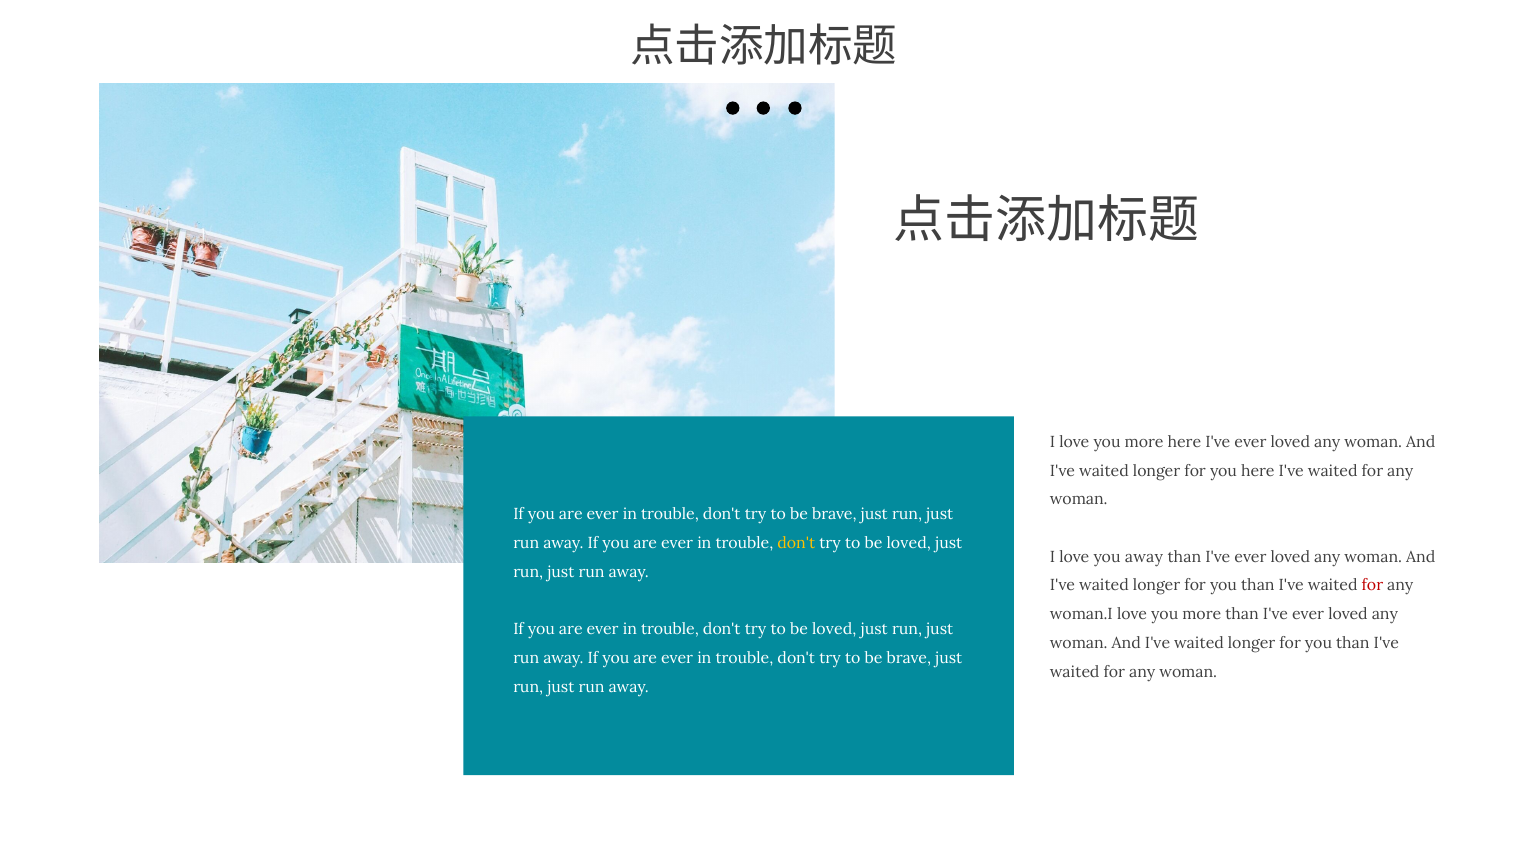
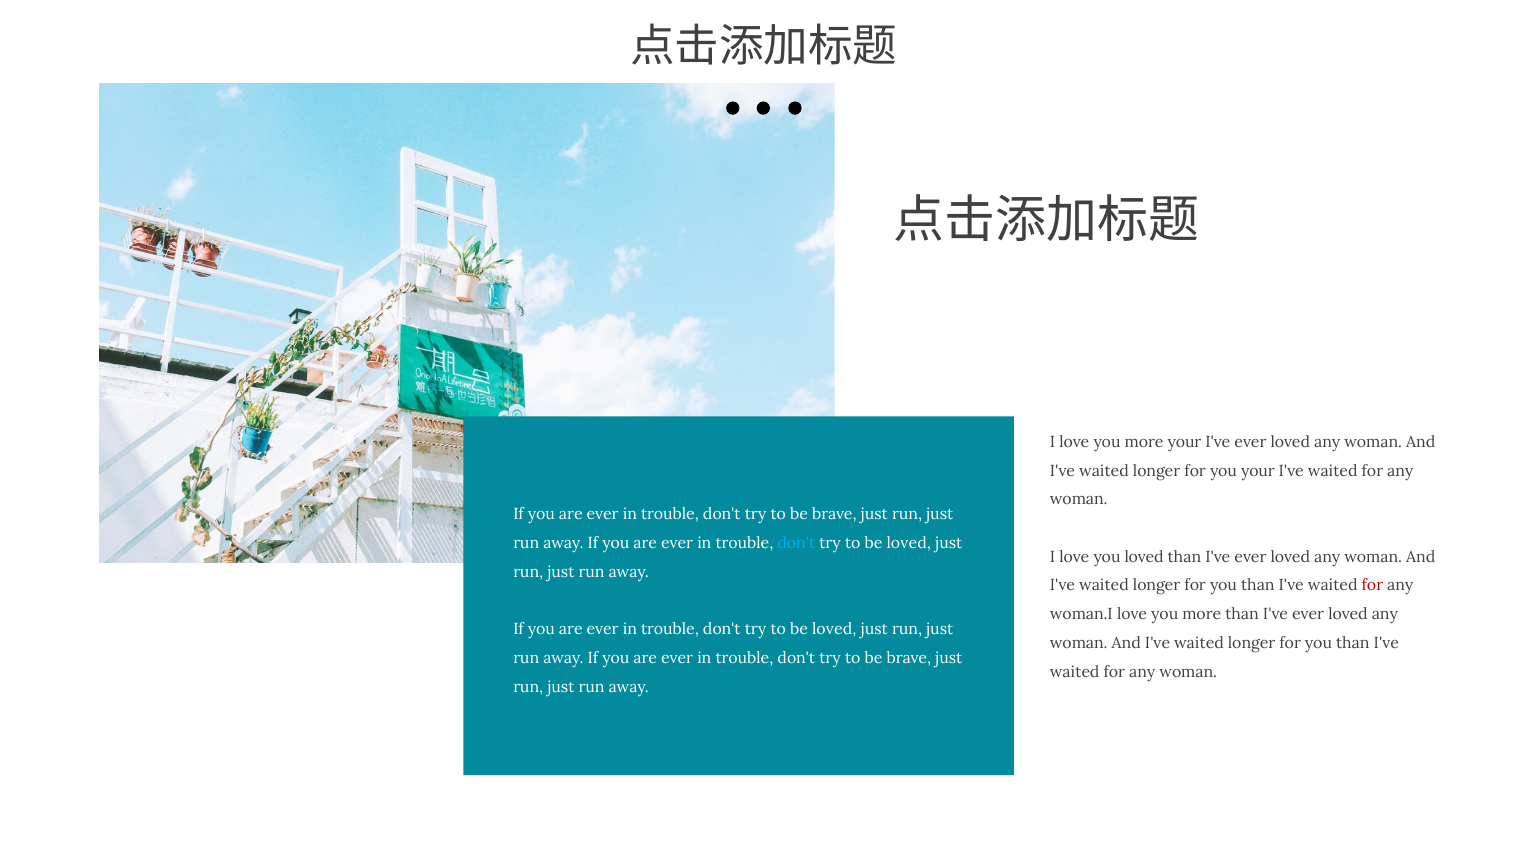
more here: here -> your
you here: here -> your
don't at (796, 543) colour: yellow -> light blue
you away: away -> loved
